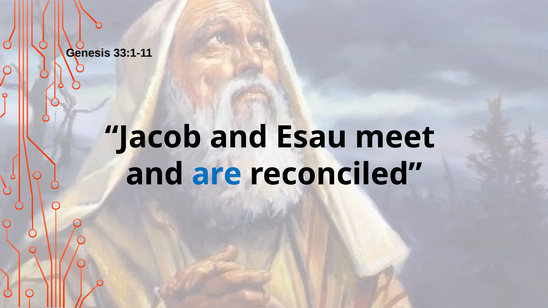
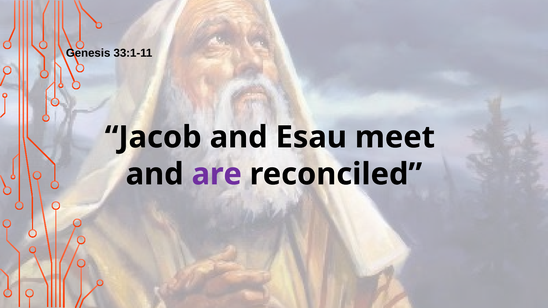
are colour: blue -> purple
